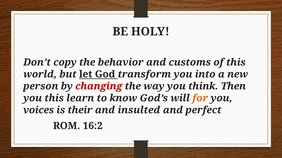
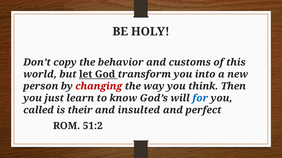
you this: this -> just
for colour: orange -> blue
voices: voices -> called
16:2: 16:2 -> 51:2
